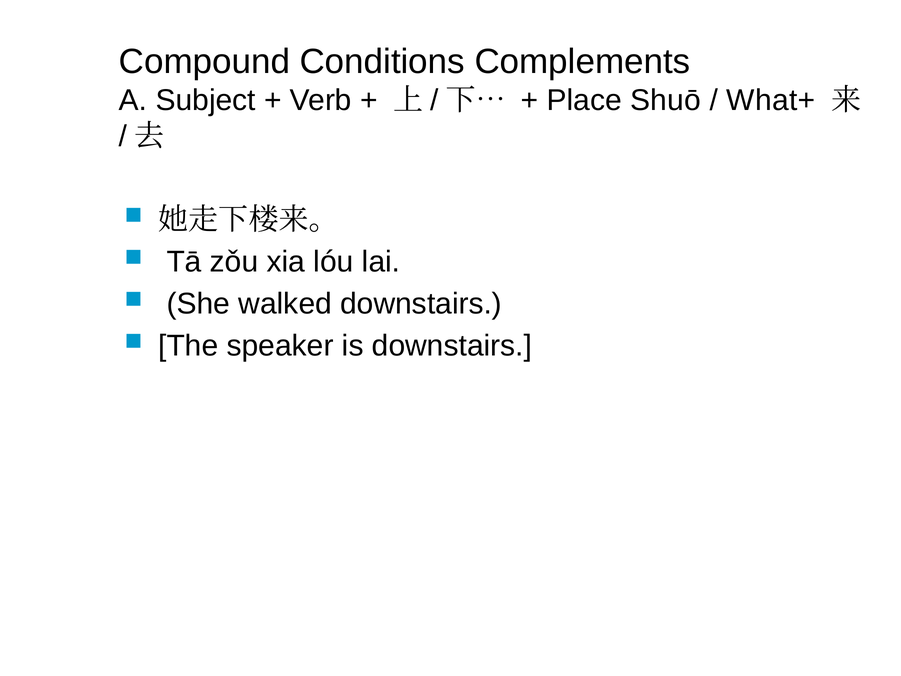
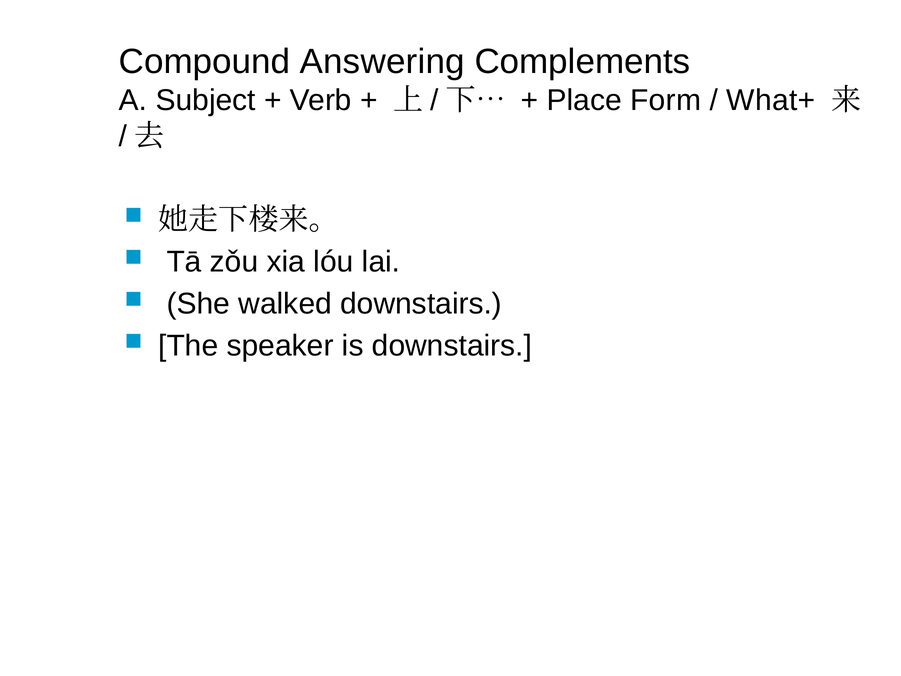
Conditions: Conditions -> Answering
Shuō: Shuō -> Form
